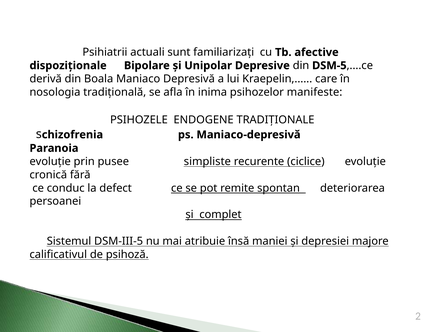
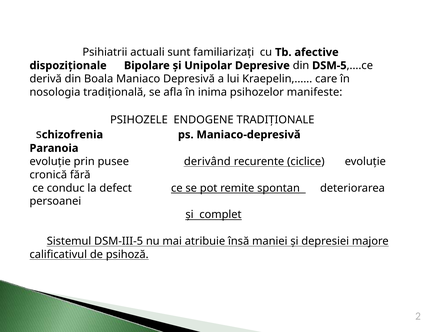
simpliste: simpliste -> derivând
